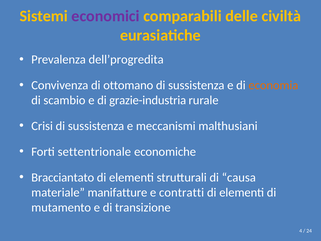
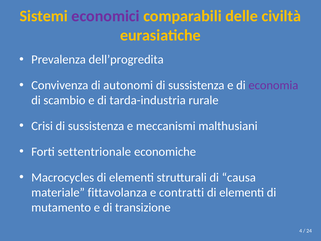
ottomano: ottomano -> autonomi
economia colour: orange -> purple
grazie-industria: grazie-industria -> tarda-industria
Bracciantato: Bracciantato -> Macrocycles
manifatture: manifatture -> fittavolanza
